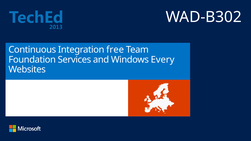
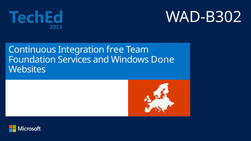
Every: Every -> Done
